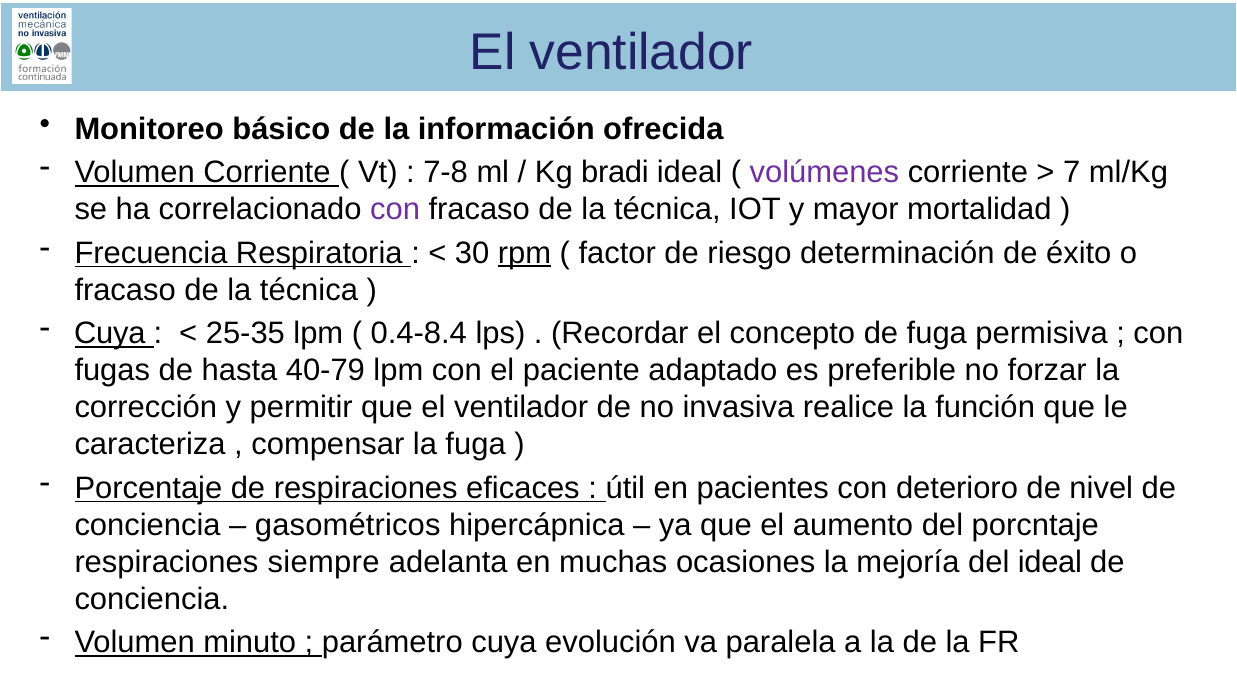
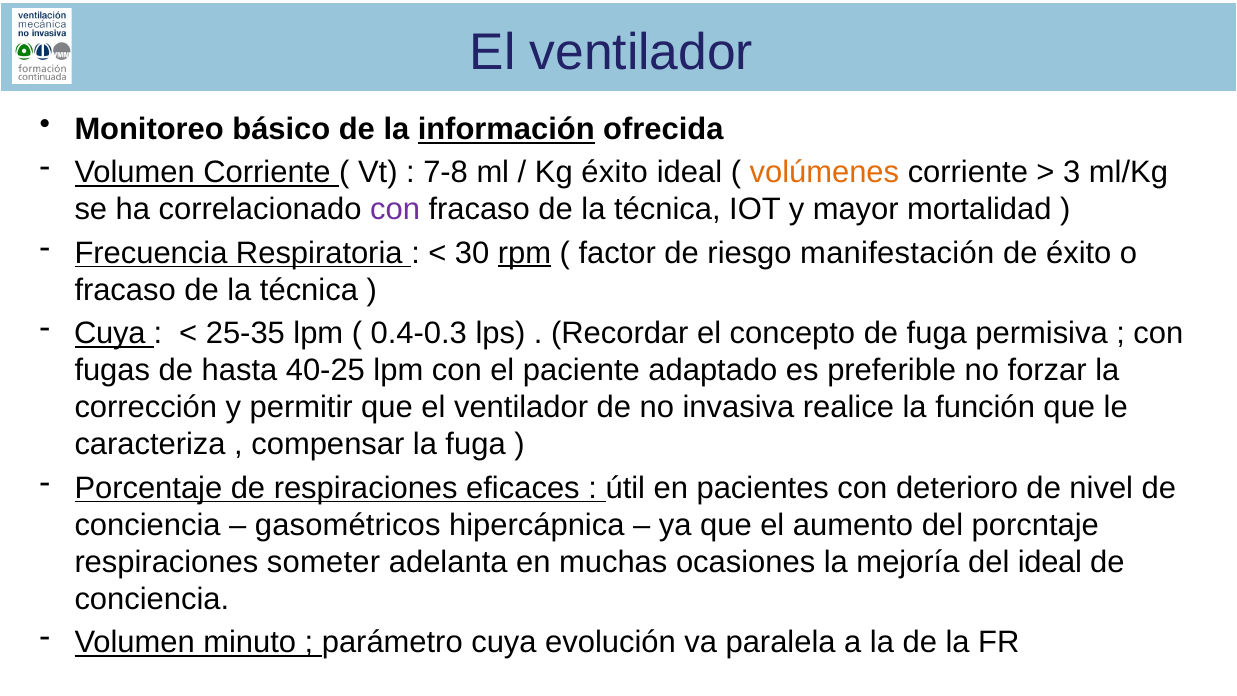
información underline: none -> present
Kg bradi: bradi -> éxito
volúmenes colour: purple -> orange
7: 7 -> 3
determinación: determinación -> manifestación
0.4-8.4: 0.4-8.4 -> 0.4-0.3
40-79: 40-79 -> 40-25
siempre: siempre -> someter
